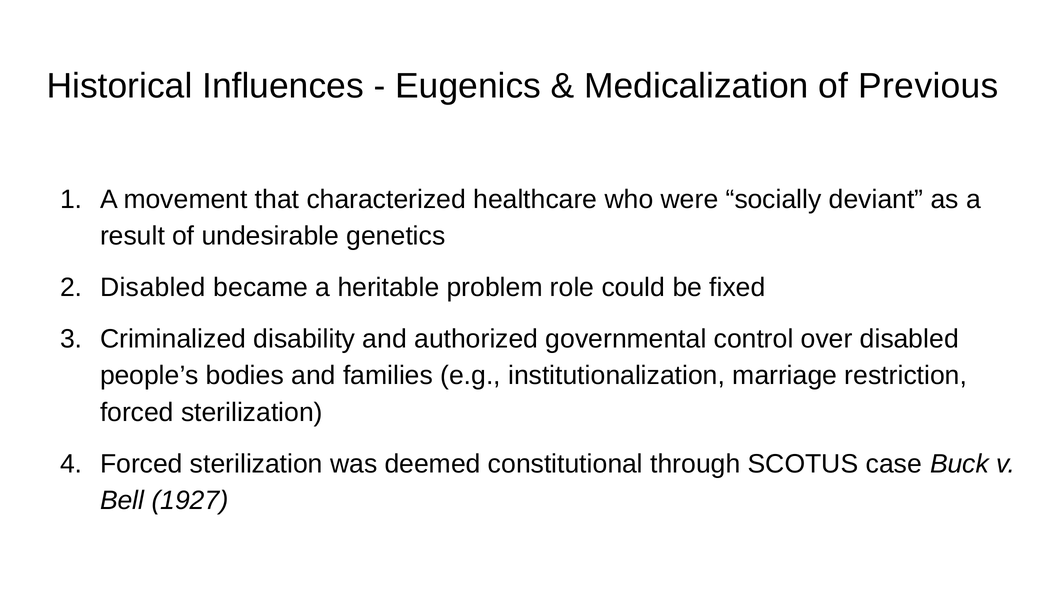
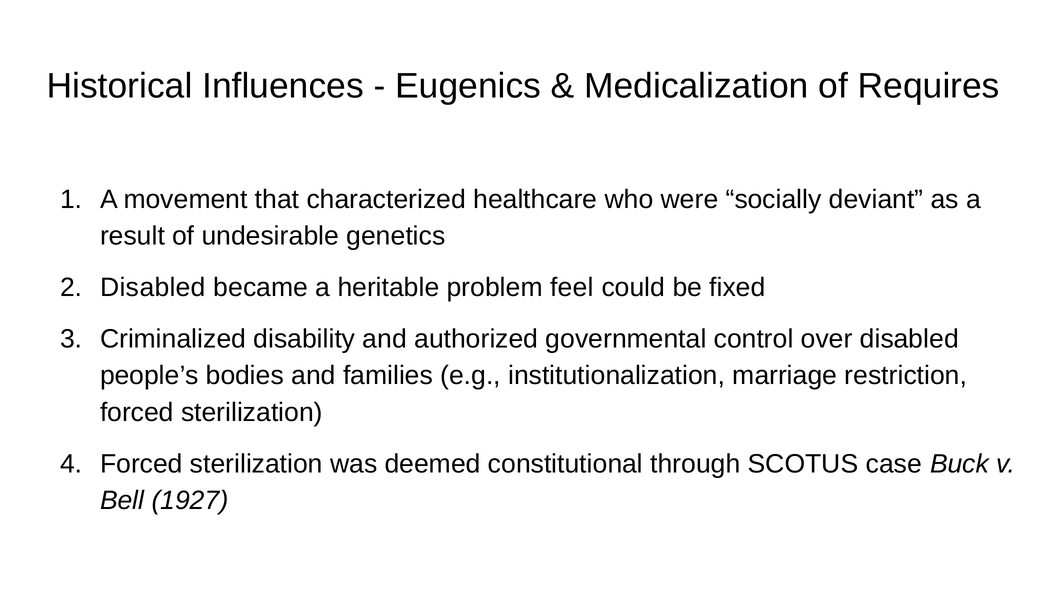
Previous: Previous -> Requires
role: role -> feel
